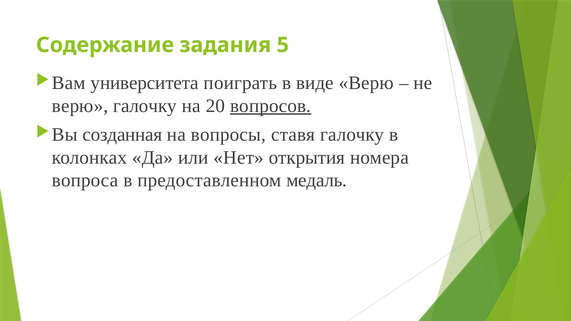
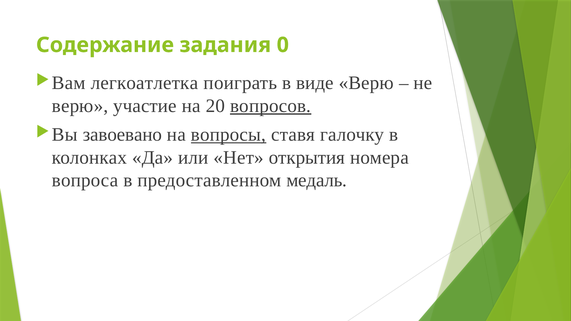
5: 5 -> 0
университета: университета -> легкоатлетка
верю галочку: галочку -> участие
созданная: созданная -> завоевано
вопросы underline: none -> present
